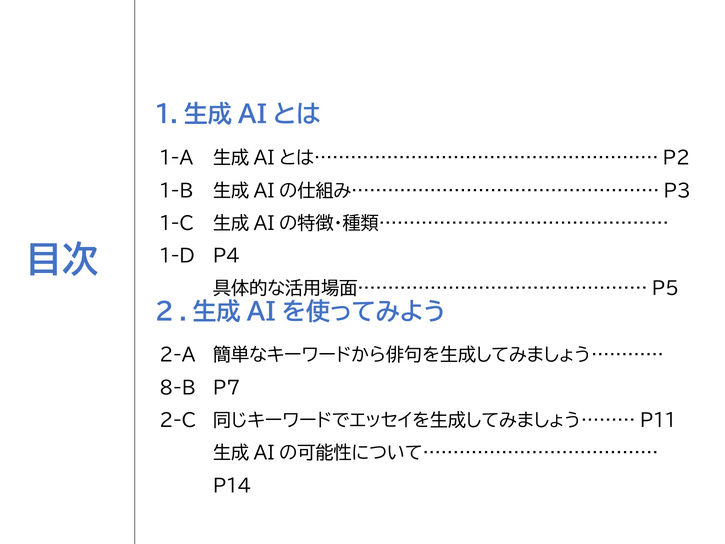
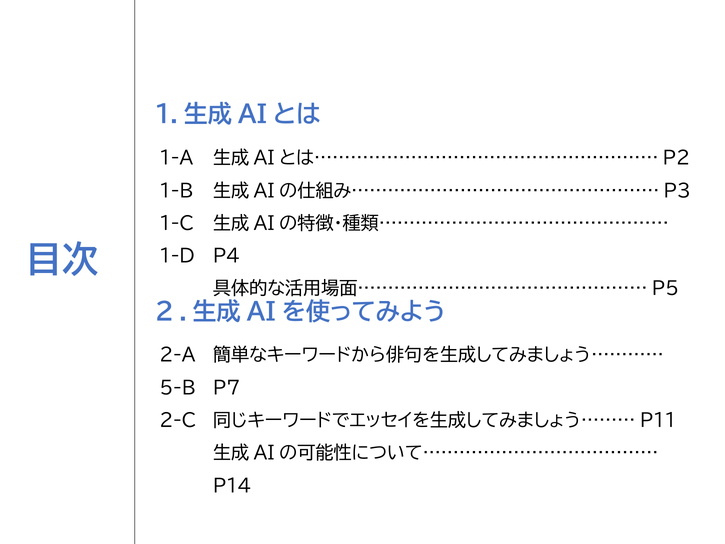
8-B: 8-B -> 5-B
